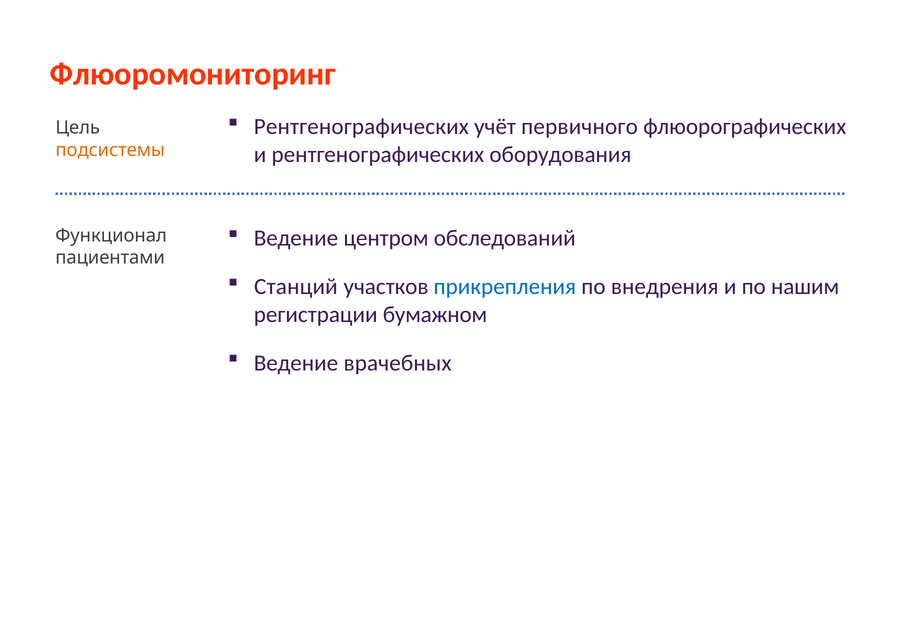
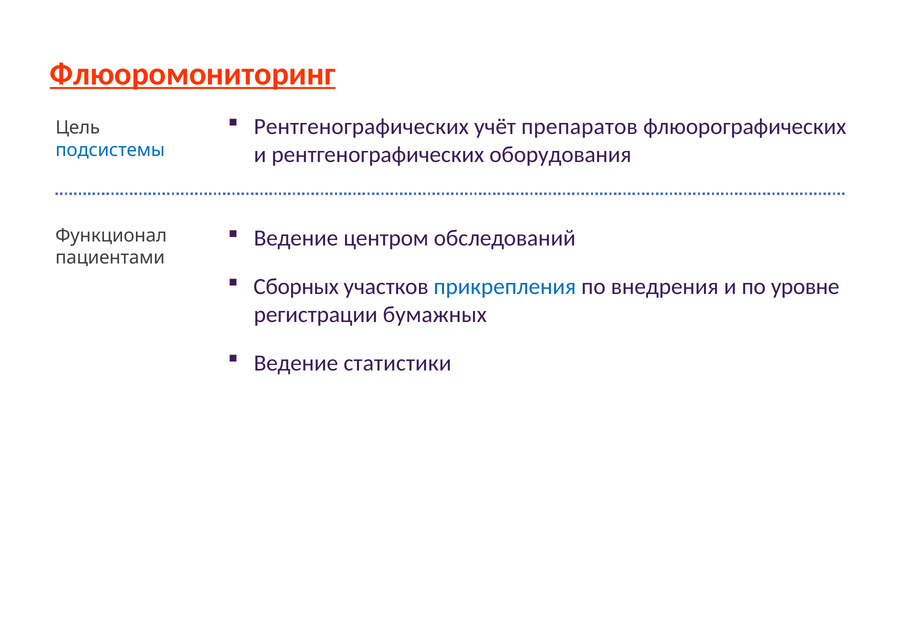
Флюоромониторинг underline: none -> present
первичного: первичного -> препаратов
подсистемы colour: orange -> blue
Станций: Станций -> Сборных
нашим: нашим -> уровне
бумажном: бумажном -> бумажных
врачебных: врачебных -> статистики
